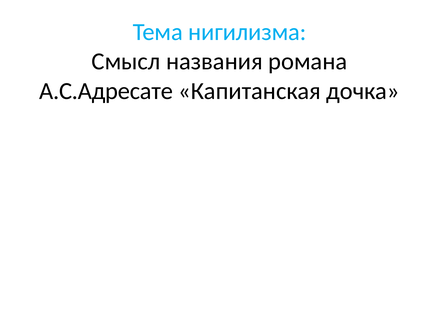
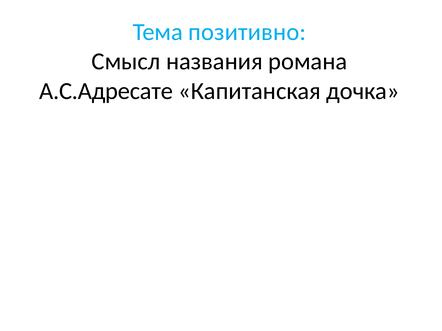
нигилизма: нигилизма -> позитивно
